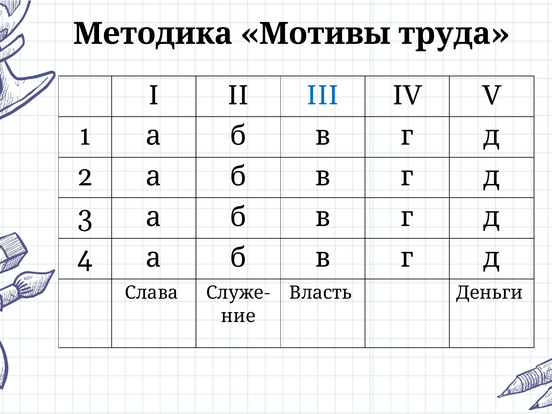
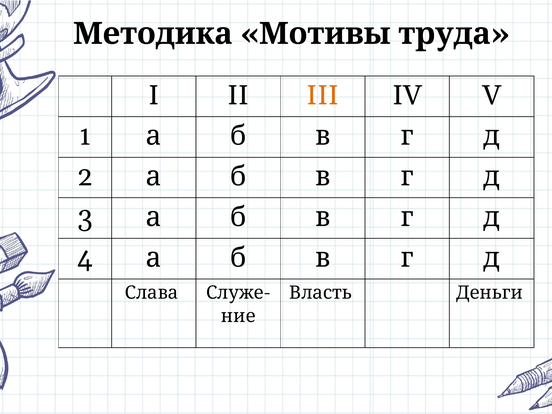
III colour: blue -> orange
